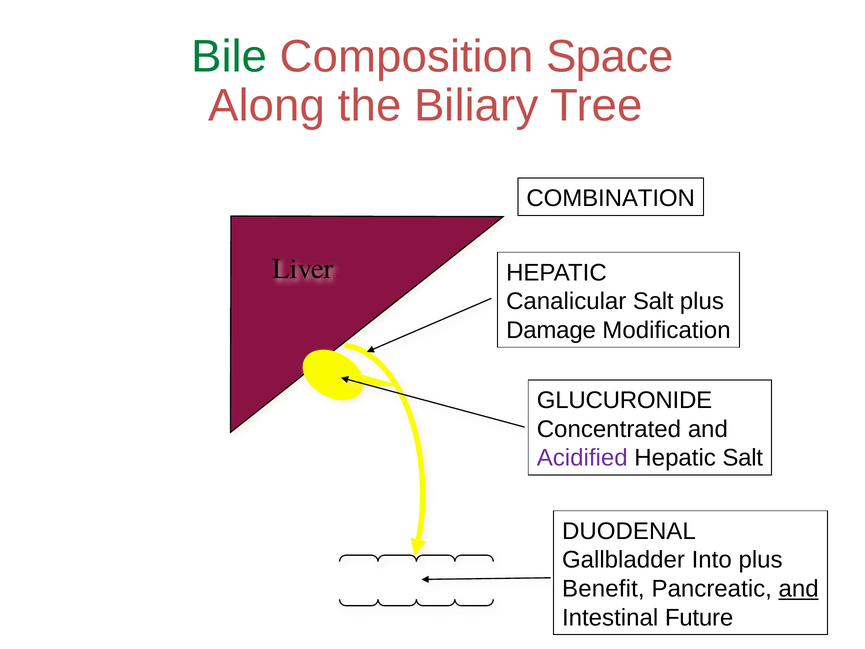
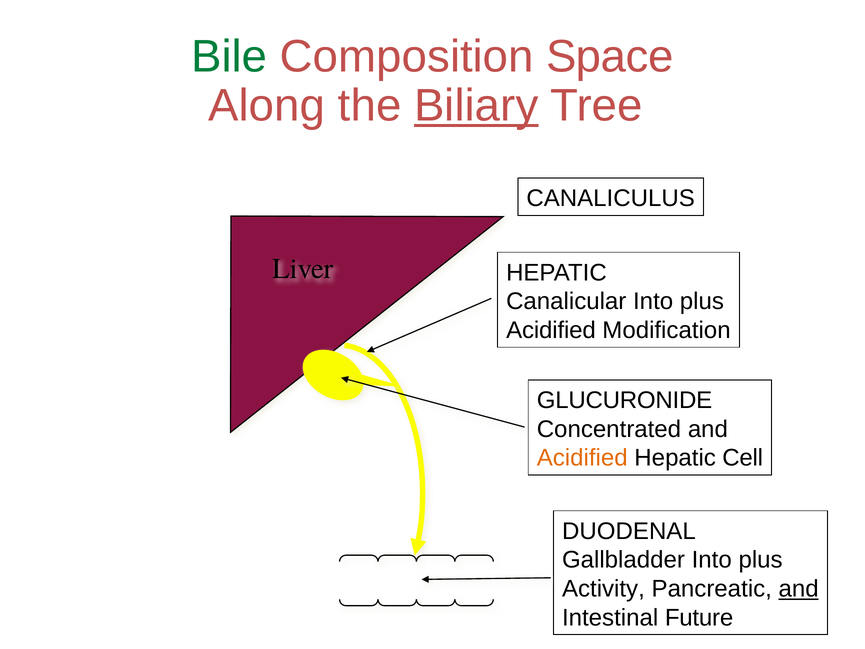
Biliary underline: none -> present
COMBINATION: COMBINATION -> CANALICULUS
Canalicular Salt: Salt -> Into
Damage at (551, 330): Damage -> Acidified
Acidified at (582, 458) colour: purple -> orange
Hepatic Salt: Salt -> Cell
Benefit: Benefit -> Activity
